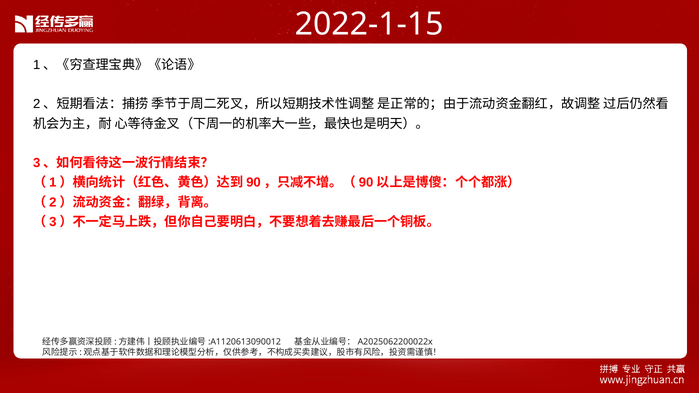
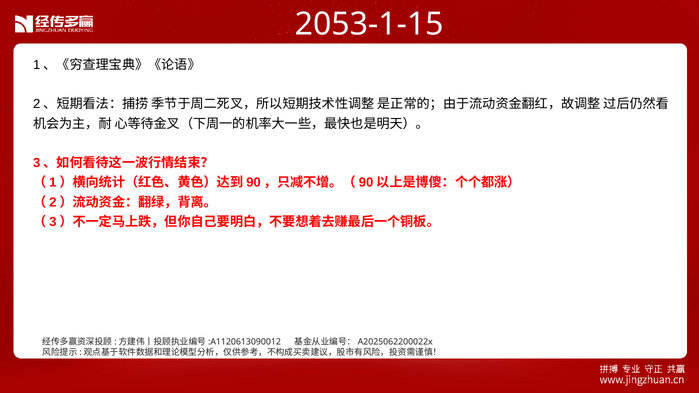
2022-1-15: 2022-1-15 -> 2053-1-15
